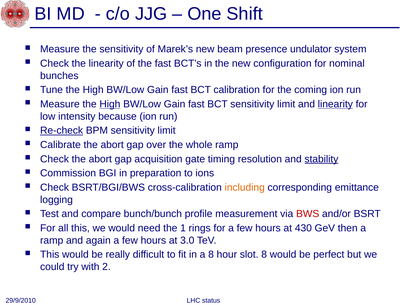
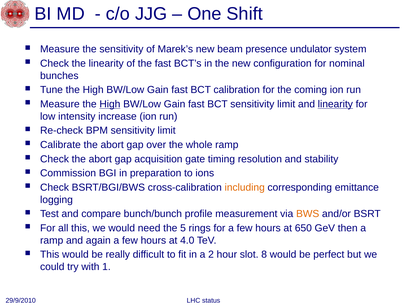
because: because -> increase
Re-check underline: present -> none
stability underline: present -> none
BWS colour: red -> orange
1: 1 -> 5
430: 430 -> 650
3.0: 3.0 -> 4.0
a 8: 8 -> 2
2: 2 -> 1
